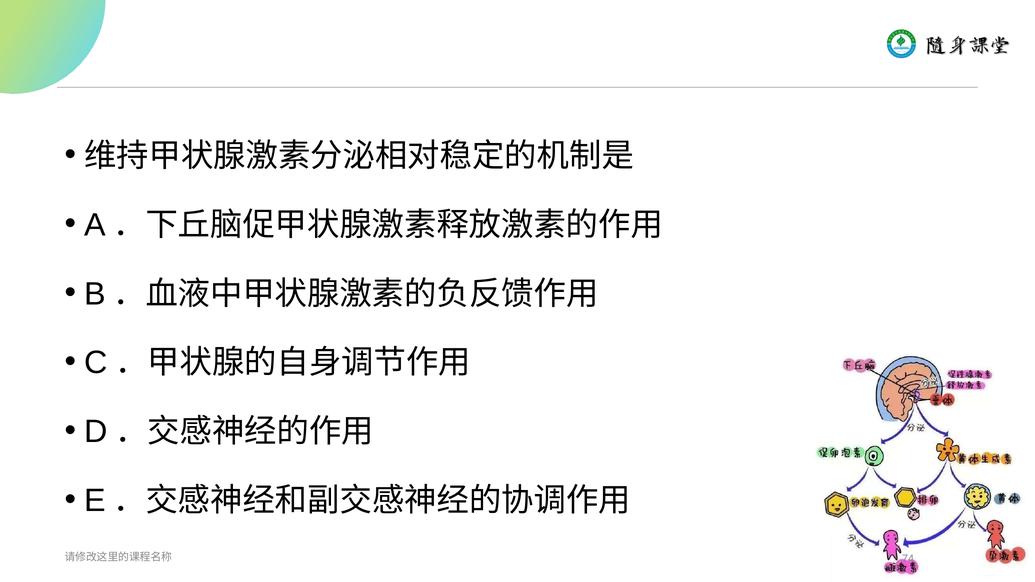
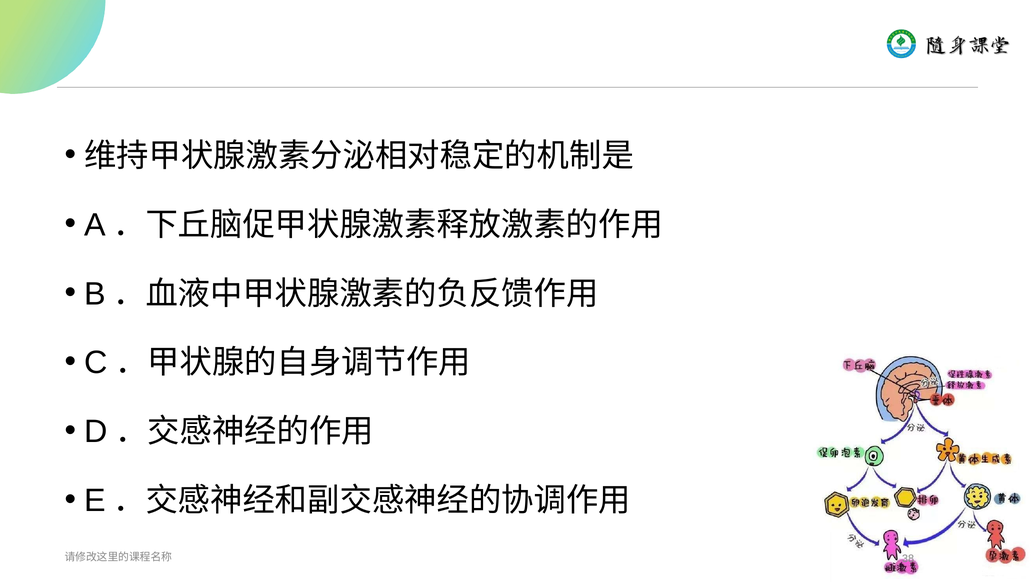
74: 74 -> 38
